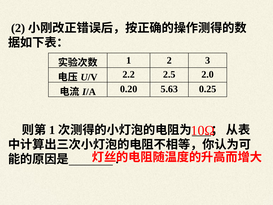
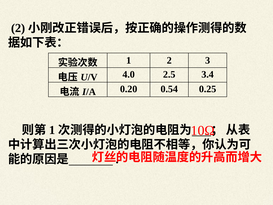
2.2: 2.2 -> 4.0
2.0: 2.0 -> 3.4
5.63: 5.63 -> 0.54
